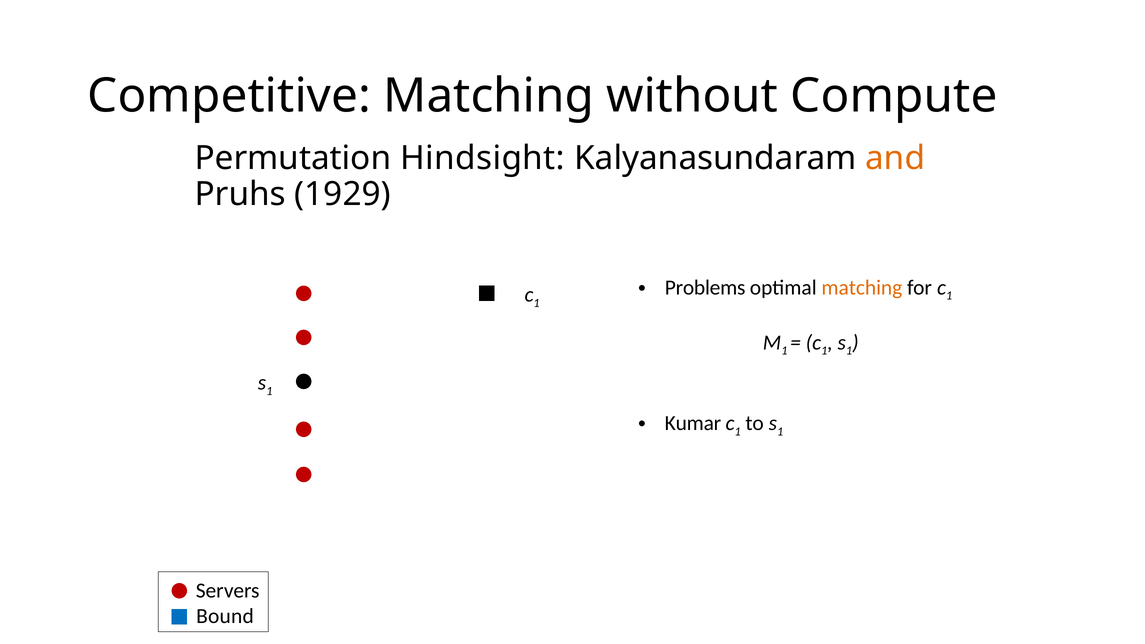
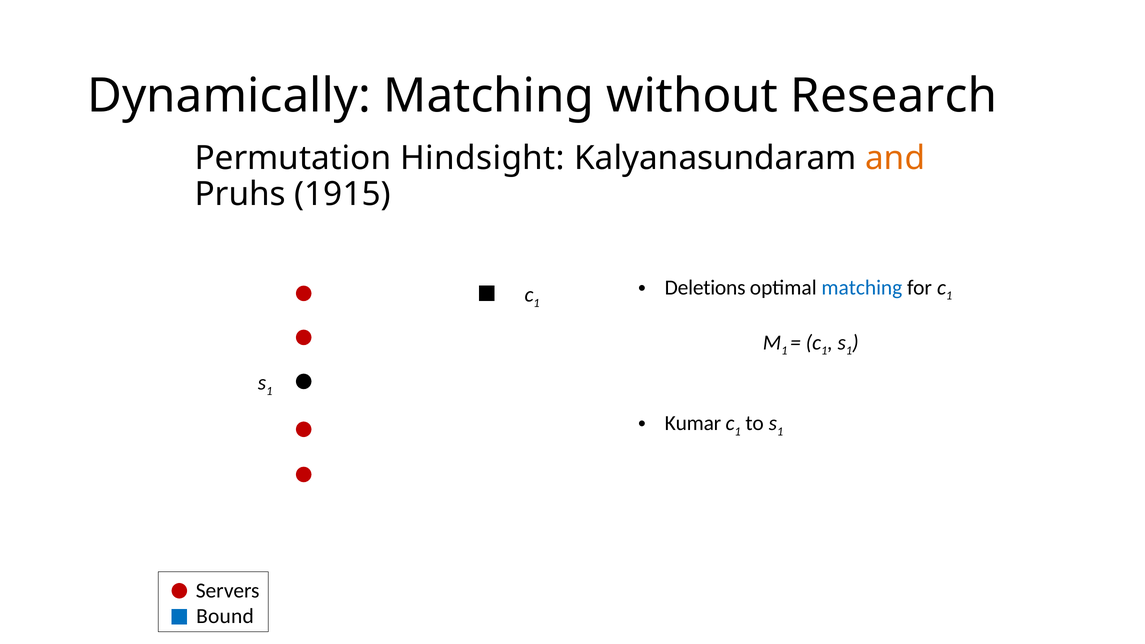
Competitive: Competitive -> Dynamically
Compute: Compute -> Research
1929: 1929 -> 1915
Problems: Problems -> Deletions
matching at (862, 287) colour: orange -> blue
